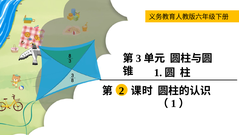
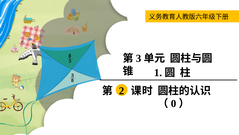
1 at (174, 103): 1 -> 0
